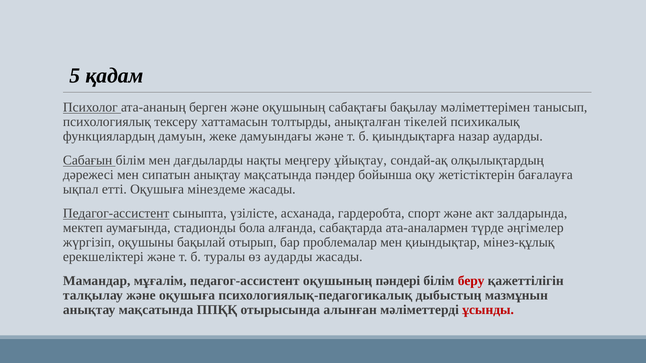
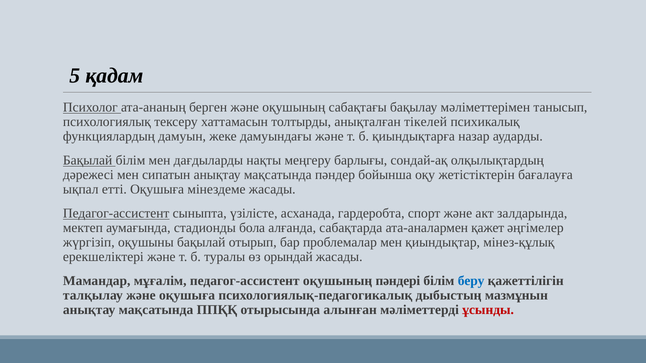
Сабағын at (88, 161): Сабағын -> Бақылай
ұйықтау: ұйықтау -> барлығы
түрде: түрде -> қажет
өз аударды: аударды -> орындай
беру colour: red -> blue
